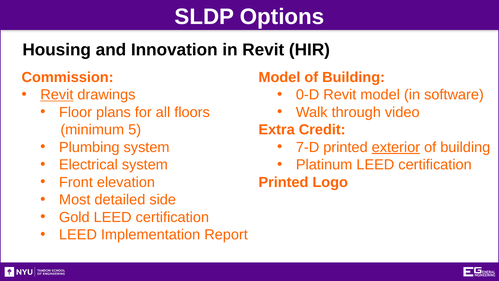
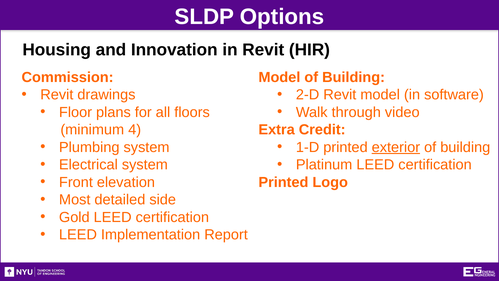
Revit at (57, 95) underline: present -> none
0-D: 0-D -> 2-D
5: 5 -> 4
7-D: 7-D -> 1-D
